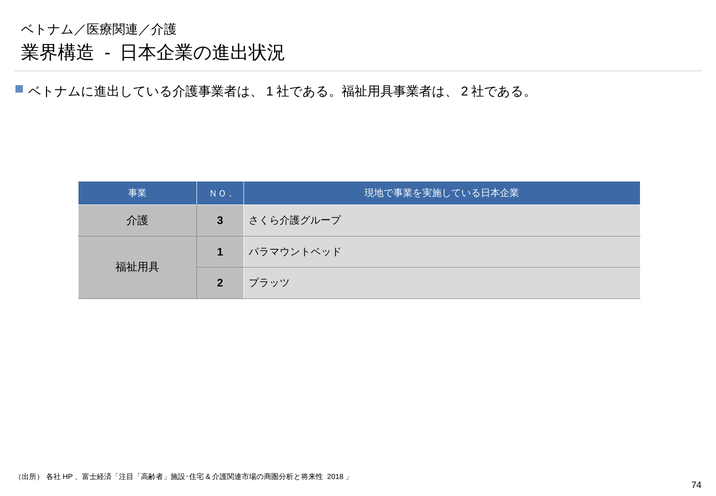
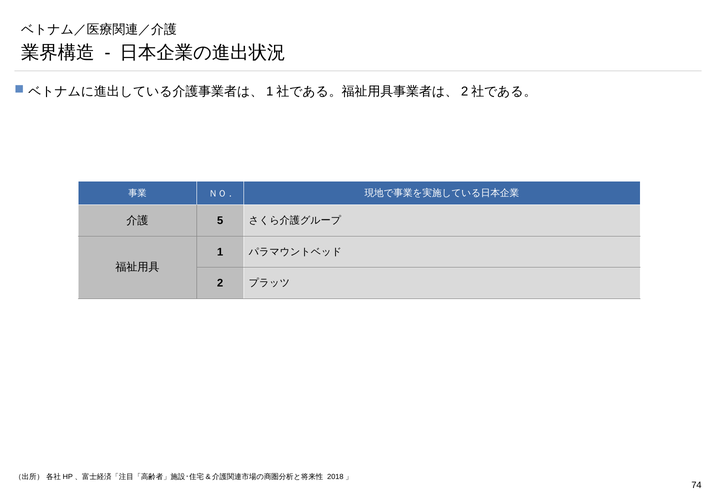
3: 3 -> 5
